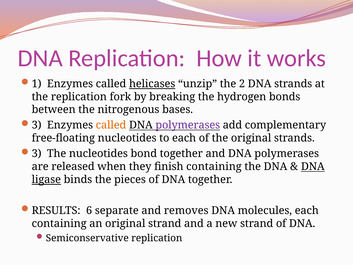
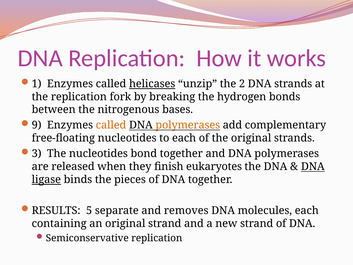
3 at (37, 125): 3 -> 9
polymerases at (188, 125) colour: purple -> orange
finish containing: containing -> eukaryotes
6: 6 -> 5
